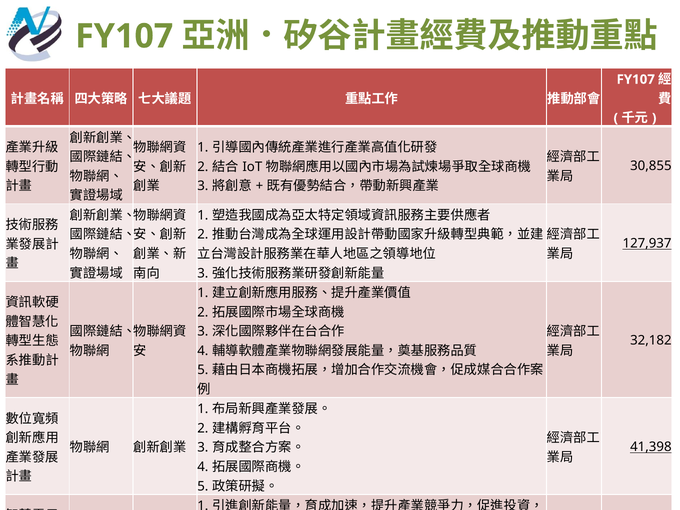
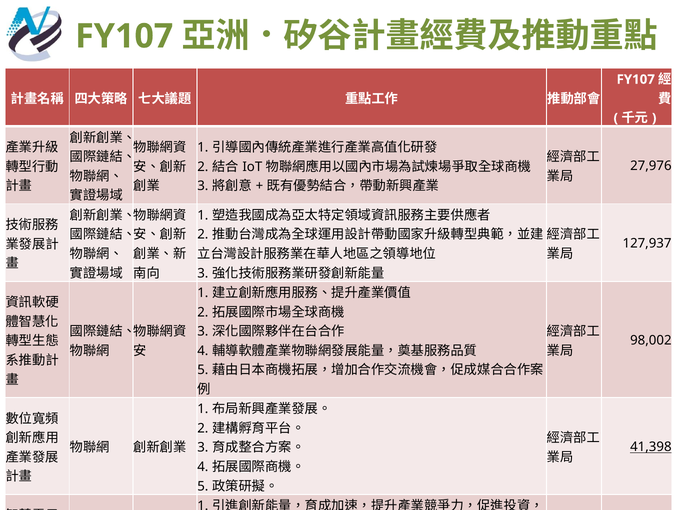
30,855: 30,855 -> 27,976
127,937 underline: present -> none
32,182: 32,182 -> 98,002
